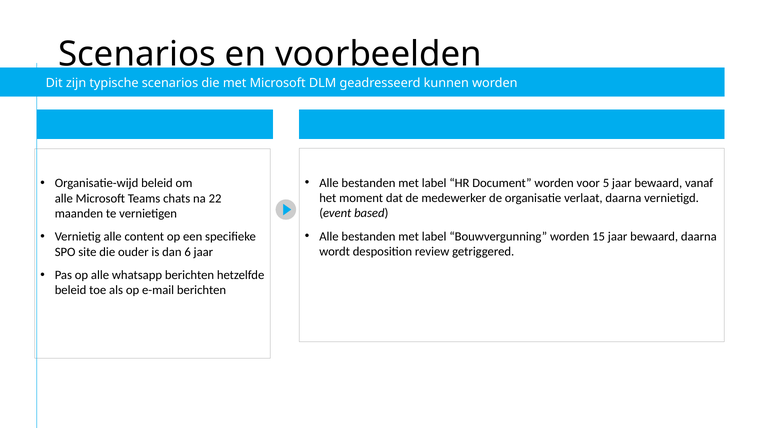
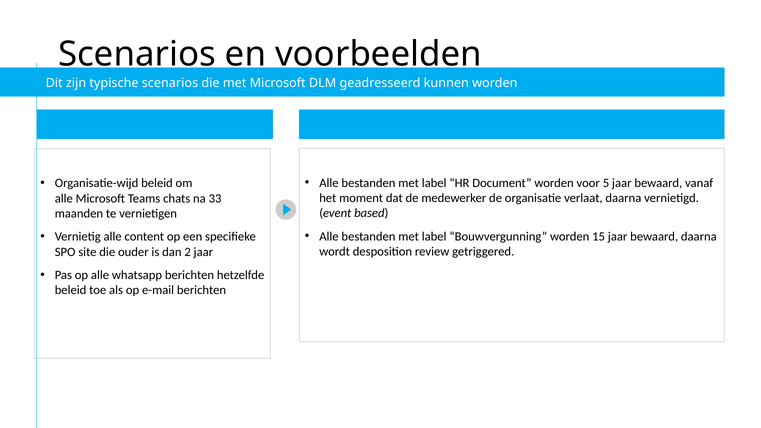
22: 22 -> 33
6: 6 -> 2
